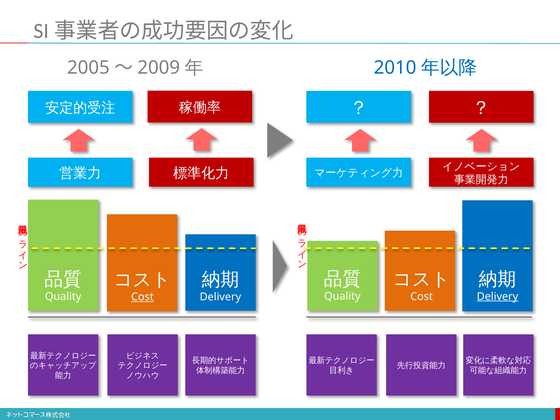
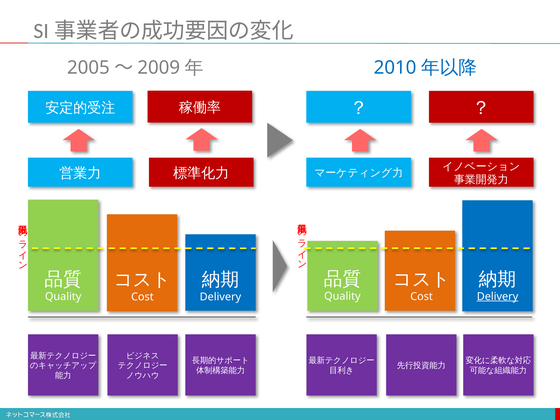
Cost at (142, 297) underline: present -> none
